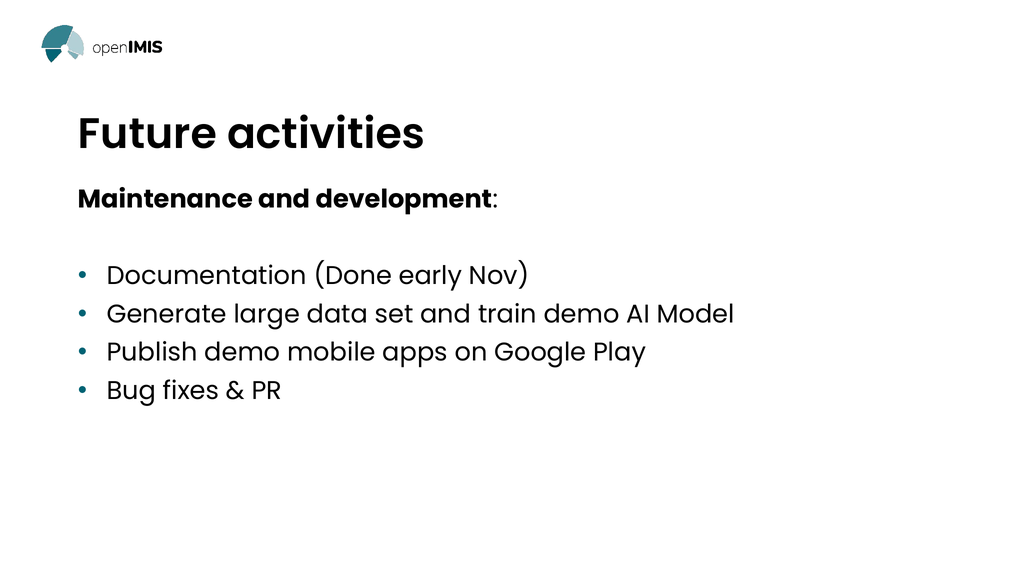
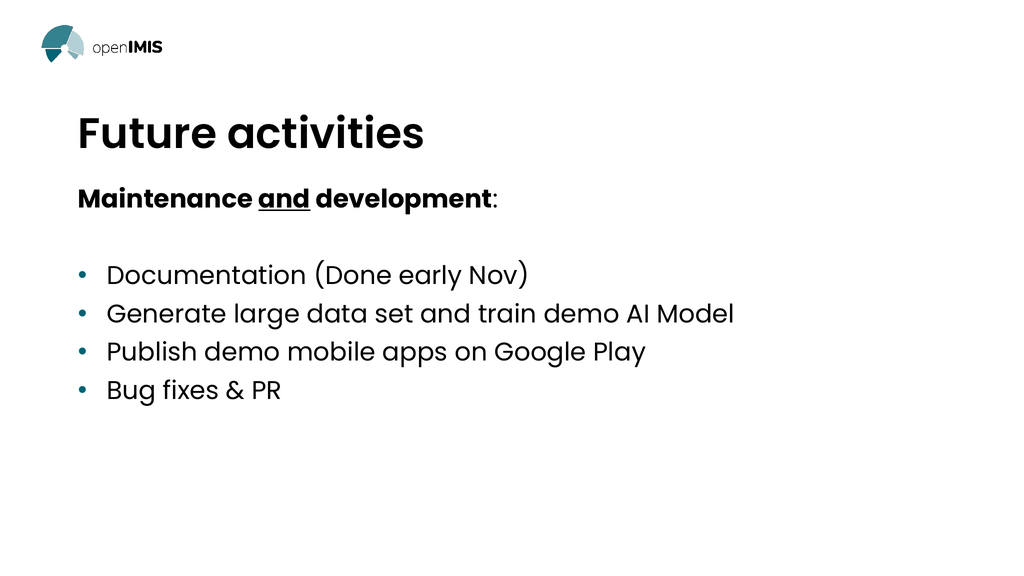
and at (284, 199) underline: none -> present
